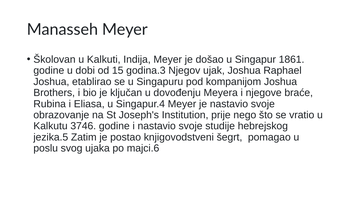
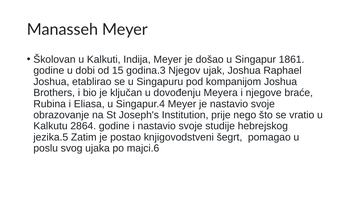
3746: 3746 -> 2864
